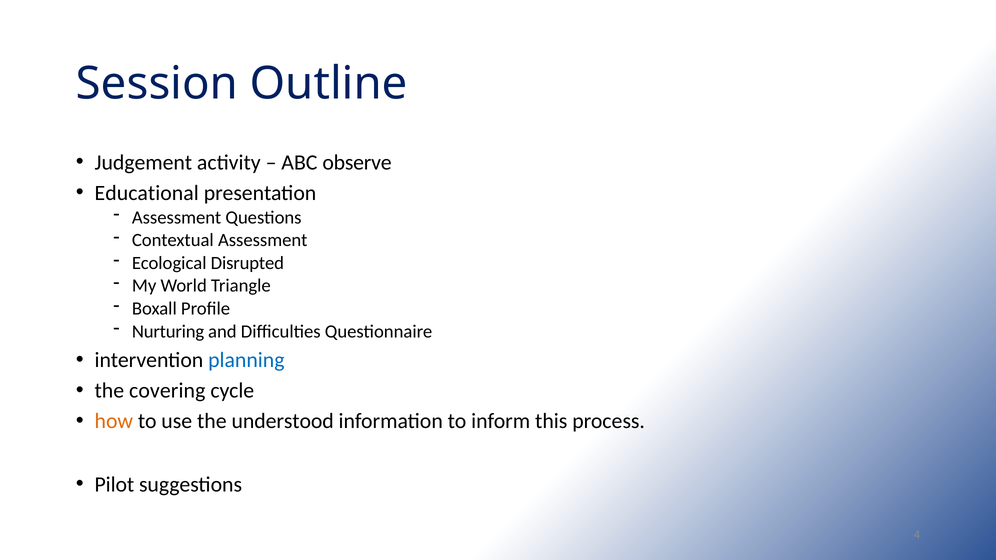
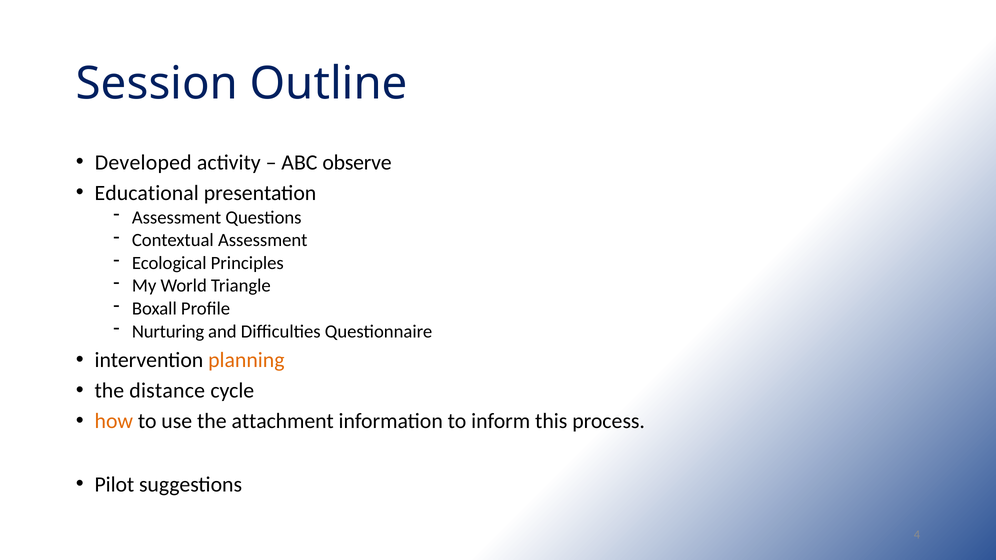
Judgement: Judgement -> Developed
Disrupted: Disrupted -> Principles
planning colour: blue -> orange
covering: covering -> distance
understood: understood -> attachment
